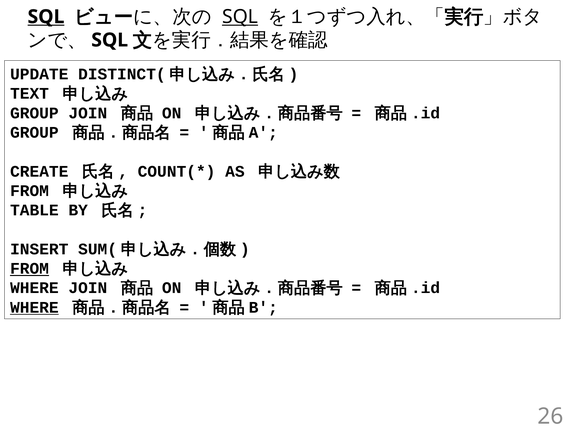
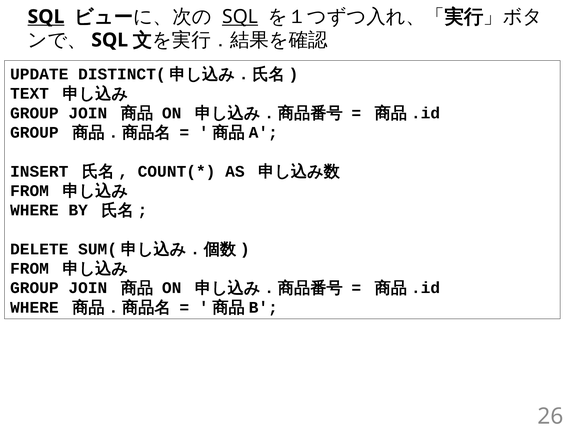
CREATE: CREATE -> INSERT
TABLE at (34, 210): TABLE -> WHERE
INSERT: INSERT -> DELETE
FROM at (30, 268) underline: present -> none
WHERE at (34, 288): WHERE -> GROUP
WHERE at (34, 307) underline: present -> none
